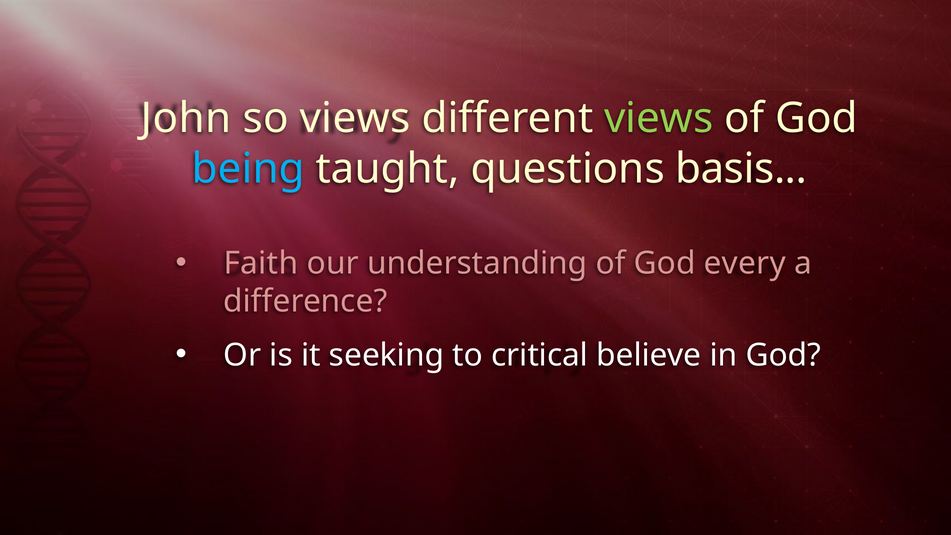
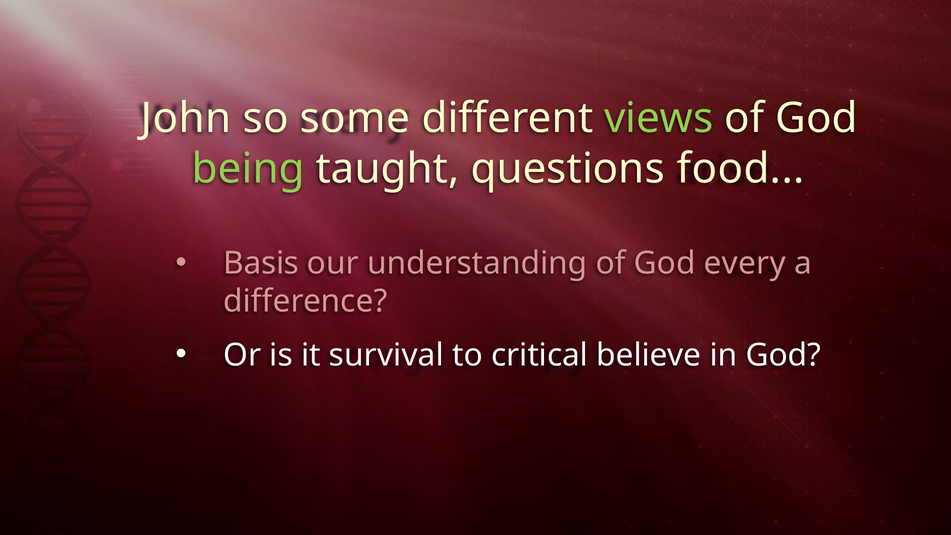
so views: views -> some
being colour: light blue -> light green
basis: basis -> food
Faith: Faith -> Basis
seeking: seeking -> survival
